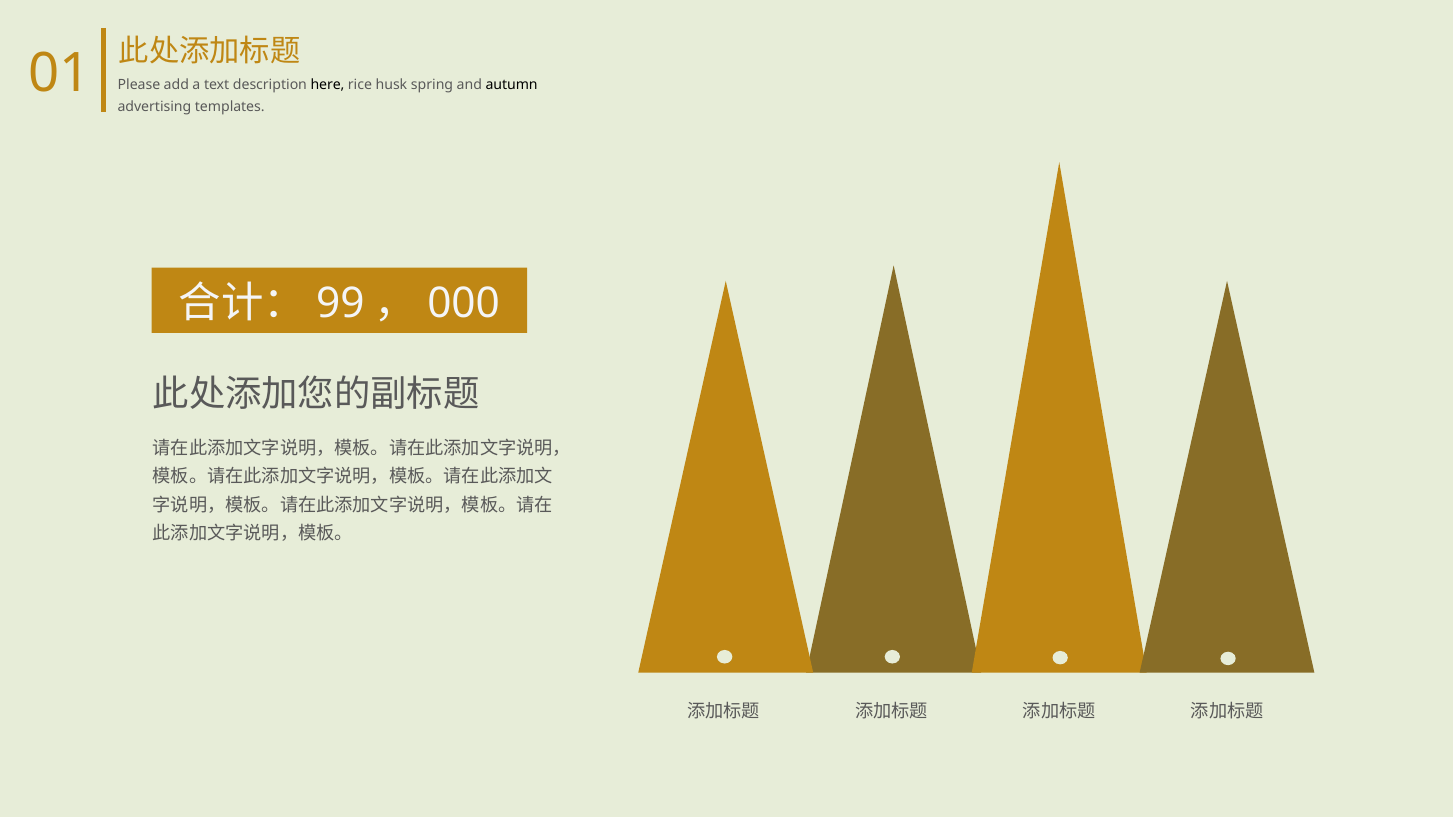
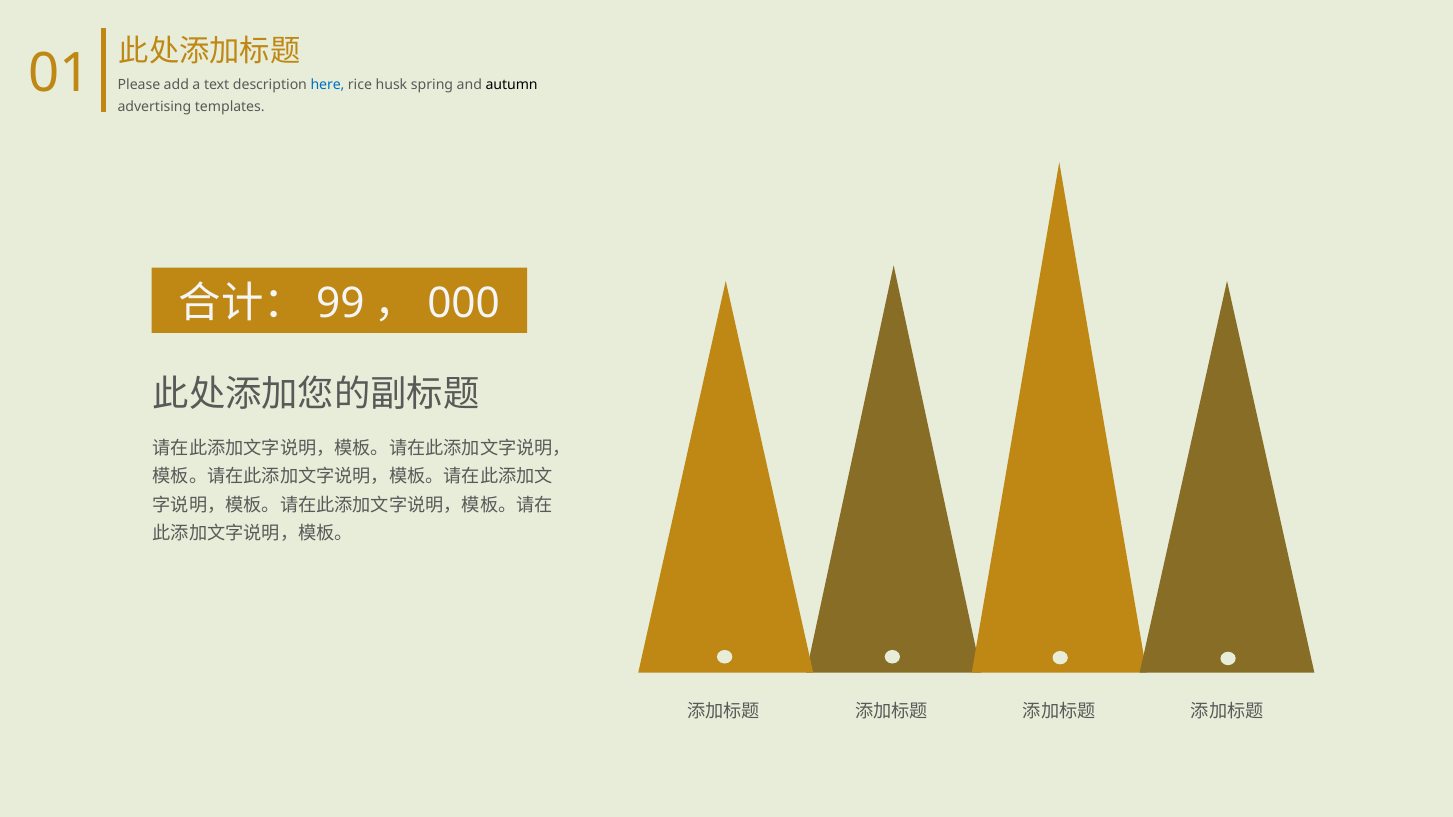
here colour: black -> blue
